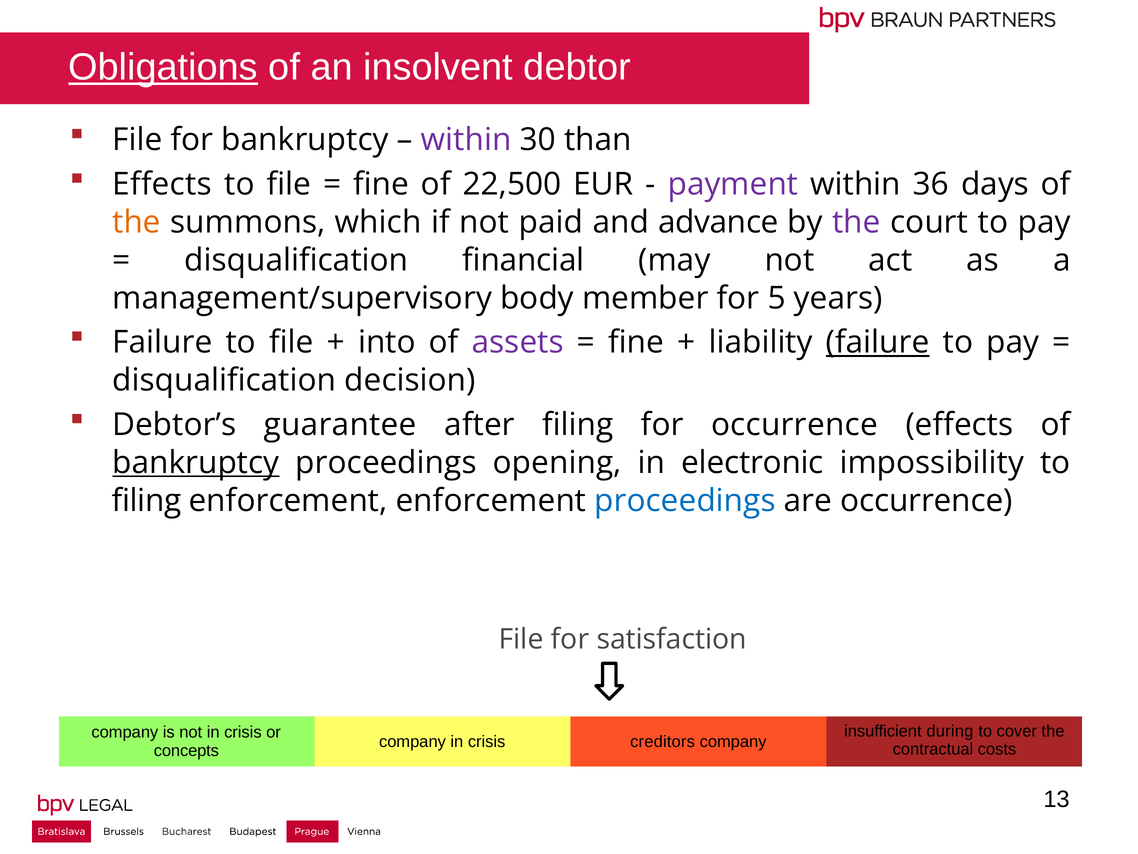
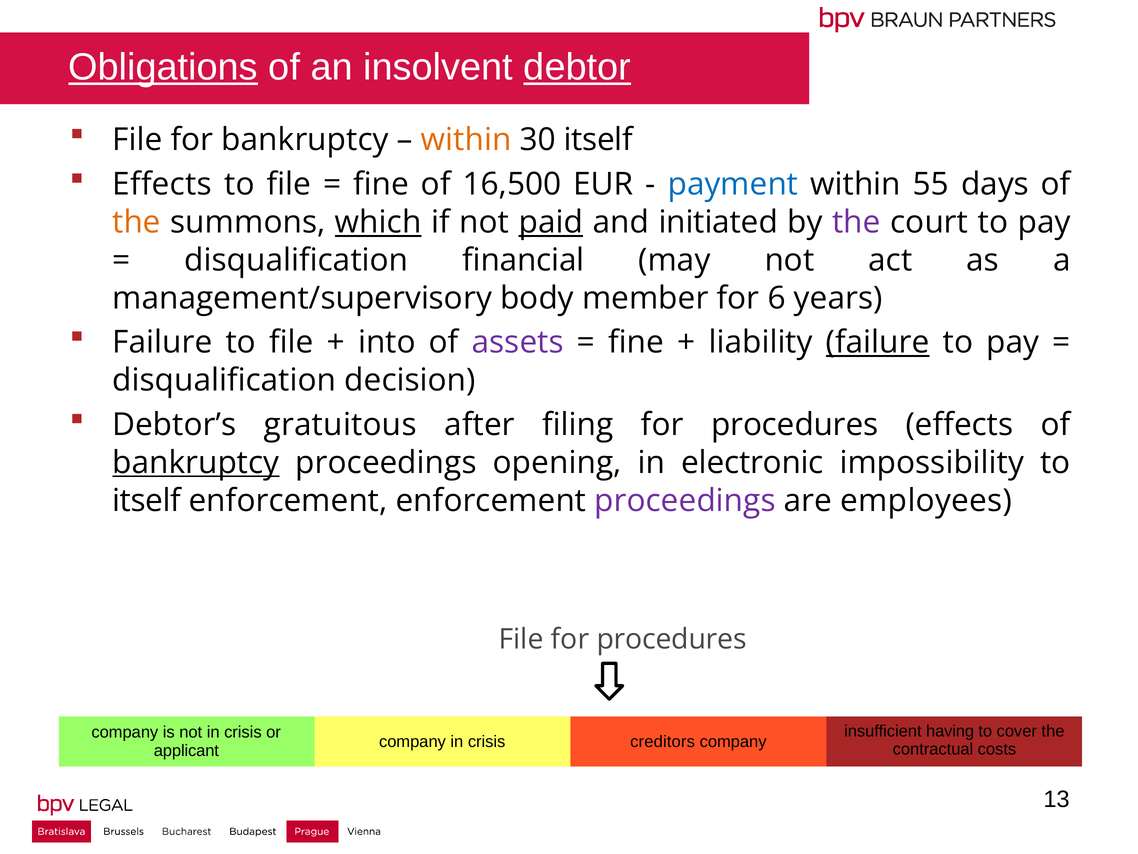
debtor underline: none -> present
within at (466, 140) colour: purple -> orange
30 than: than -> itself
22,500: 22,500 -> 16,500
payment colour: purple -> blue
36: 36 -> 55
which underline: none -> present
paid underline: none -> present
advance: advance -> initiated
5: 5 -> 6
guarantee: guarantee -> gratuitous
filing for occurrence: occurrence -> procedures
filing at (147, 500): filing -> itself
proceedings at (685, 500) colour: blue -> purple
are occurrence: occurrence -> employees
File for satisfaction: satisfaction -> procedures
during: during -> having
concepts: concepts -> applicant
